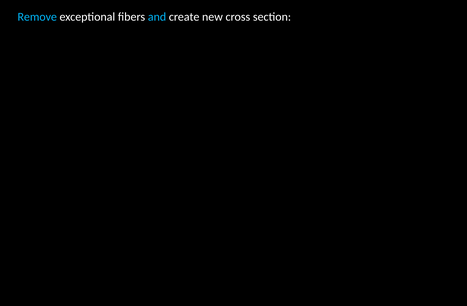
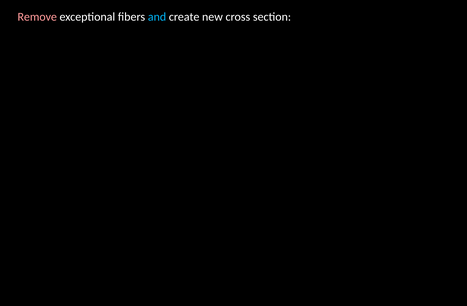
Remove colour: light blue -> pink
